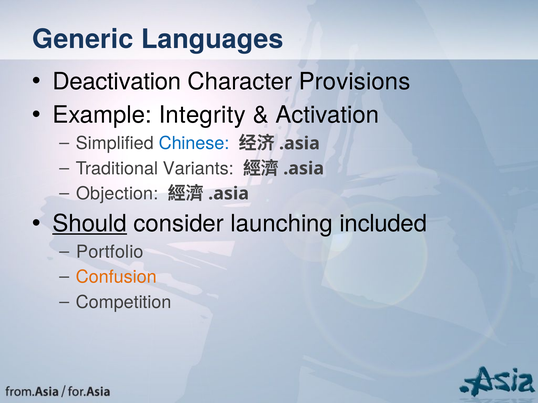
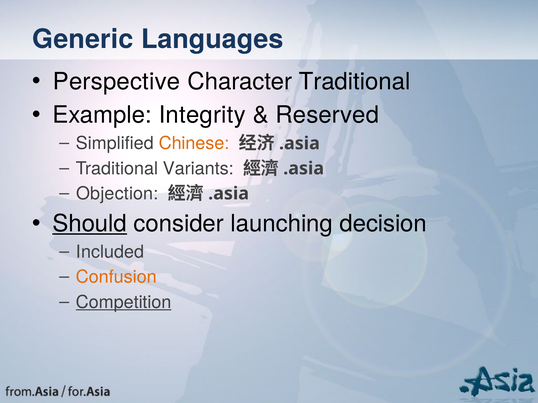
Deactivation: Deactivation -> Perspective
Character Provisions: Provisions -> Traditional
Activation: Activation -> Reserved
Chinese colour: blue -> orange
included: included -> decision
Portfolio: Portfolio -> Included
Competition underline: none -> present
